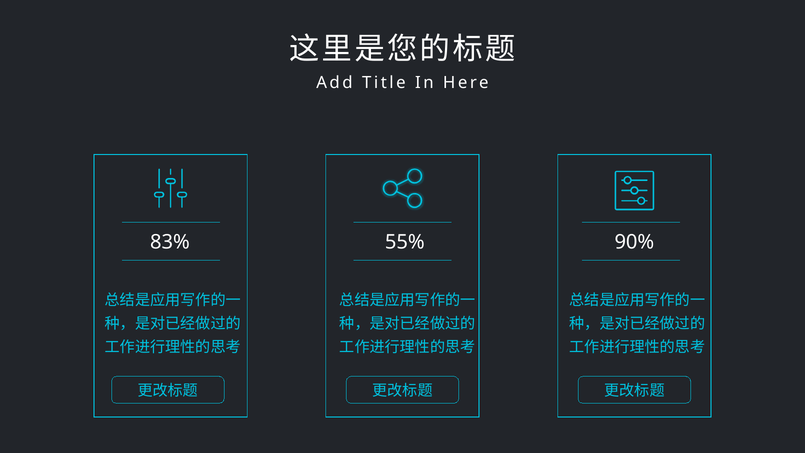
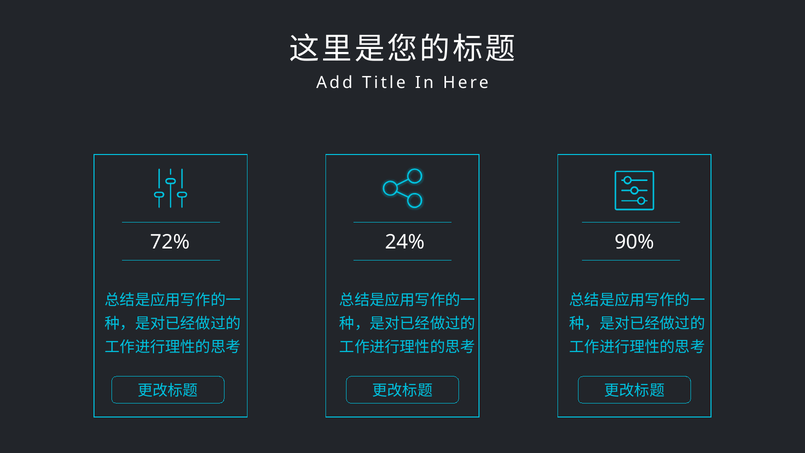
83%: 83% -> 72%
55%: 55% -> 24%
